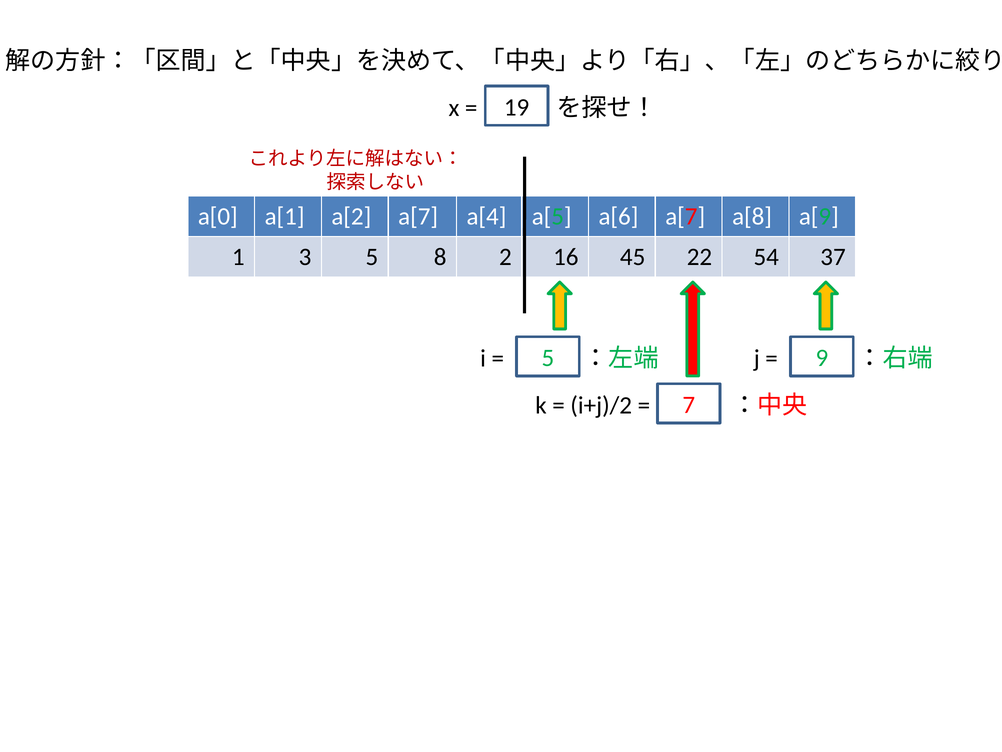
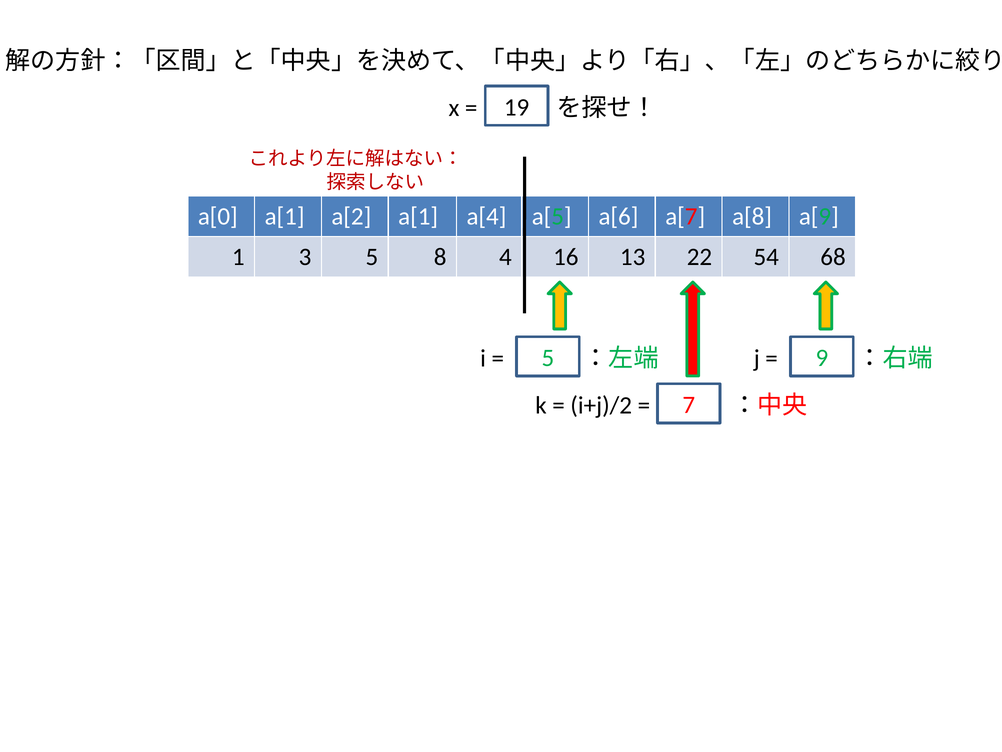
a[2 a[7: a[7 -> a[1
2: 2 -> 4
45: 45 -> 13
37: 37 -> 68
